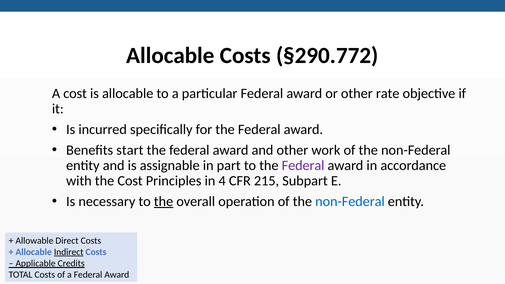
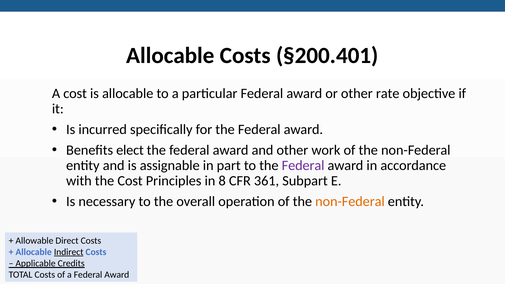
§290.772: §290.772 -> §200.401
start: start -> elect
4: 4 -> 8
215: 215 -> 361
the at (164, 201) underline: present -> none
non-Federal at (350, 201) colour: blue -> orange
